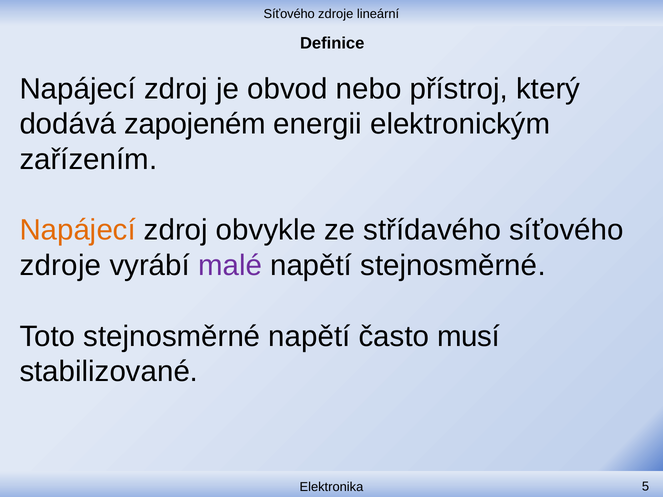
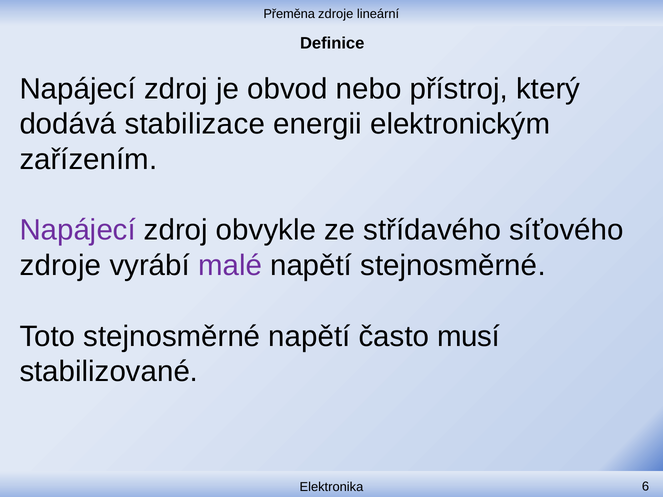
Síťového at (289, 14): Síťového -> Přeměna
zapojeném: zapojeném -> stabilizace
Napájecí at (78, 230) colour: orange -> purple
5: 5 -> 6
